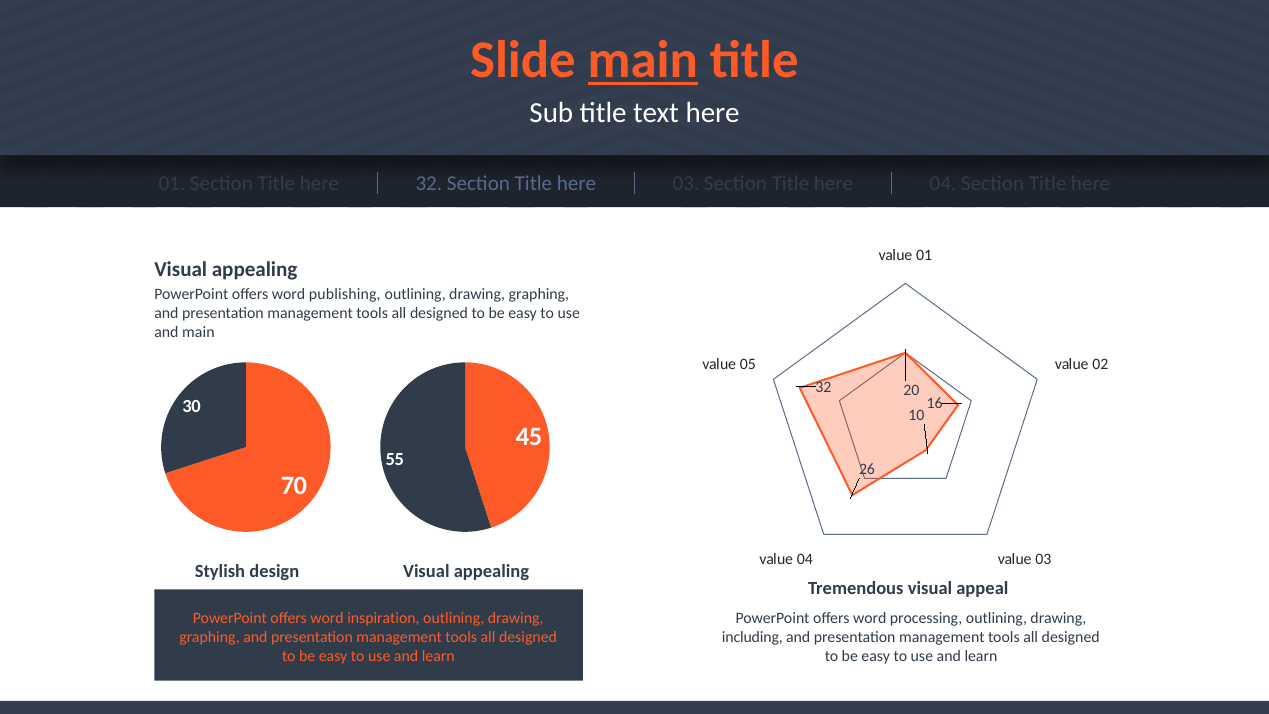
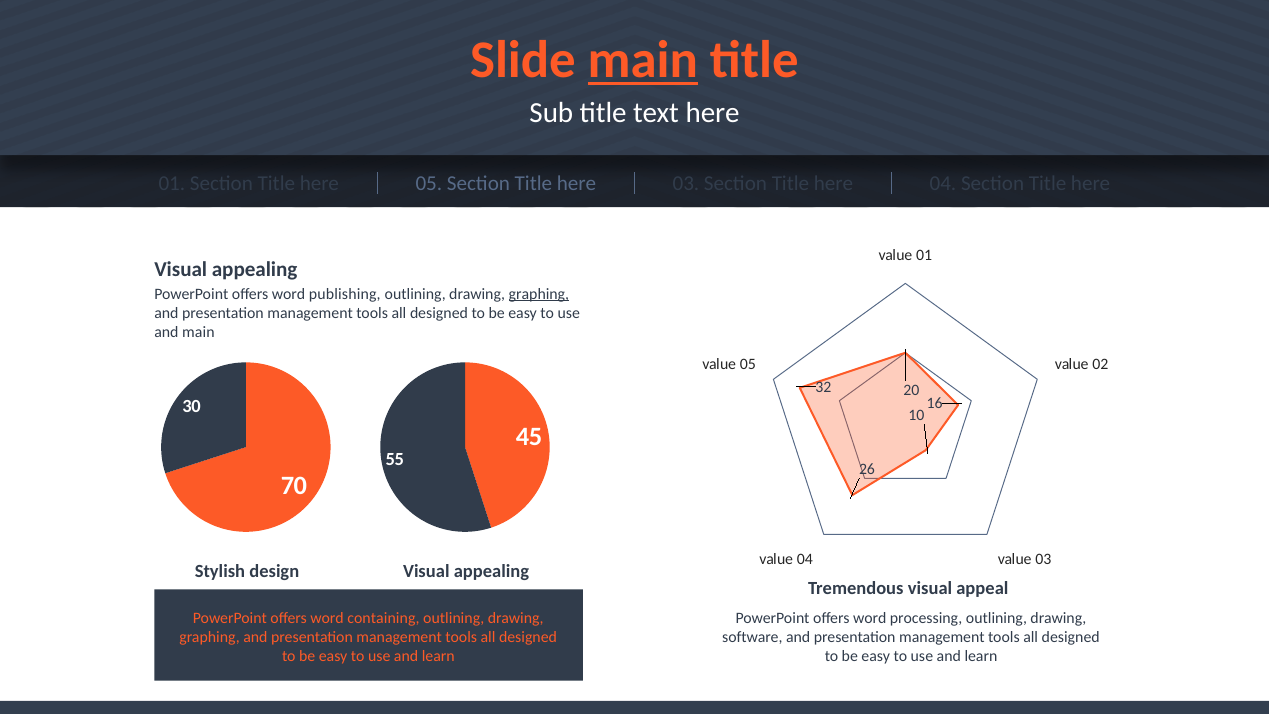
here 32: 32 -> 05
graphing at (539, 294) underline: none -> present
inspiration: inspiration -> containing
including: including -> software
